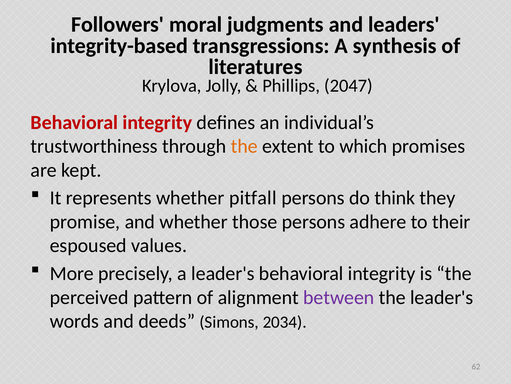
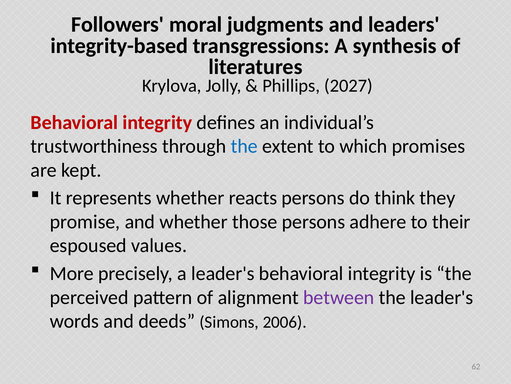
2047: 2047 -> 2027
the at (244, 146) colour: orange -> blue
pitfall: pitfall -> reacts
2034: 2034 -> 2006
